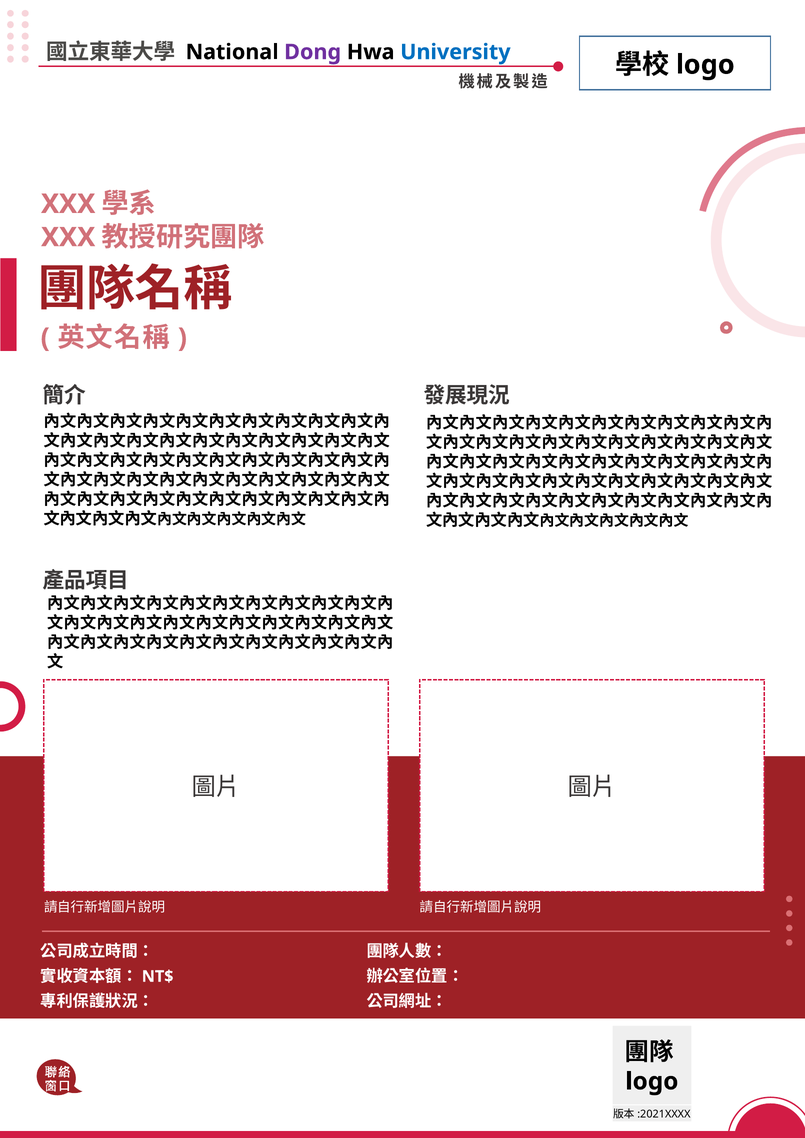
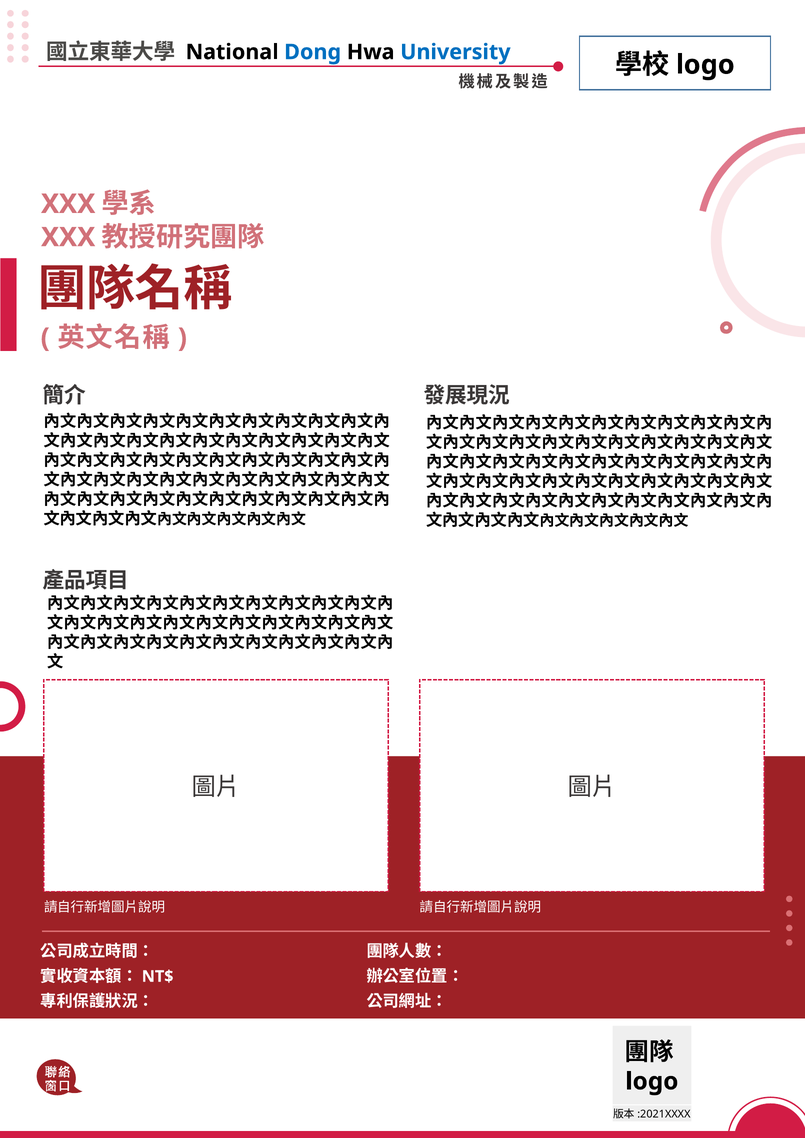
Dong colour: purple -> blue
